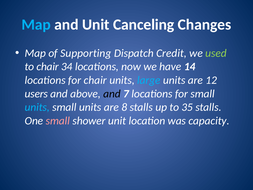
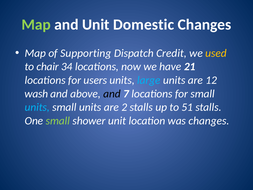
Map at (36, 24) colour: light blue -> light green
Canceling: Canceling -> Domestic
used colour: light green -> yellow
14: 14 -> 21
for chair: chair -> users
users: users -> wash
8: 8 -> 2
35: 35 -> 51
small at (58, 121) colour: pink -> light green
was capacity: capacity -> changes
